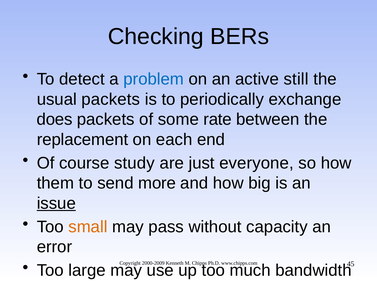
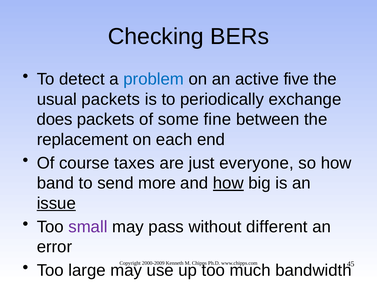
still: still -> five
rate: rate -> fine
study: study -> taxes
them: them -> band
how at (228, 183) underline: none -> present
small colour: orange -> purple
capacity: capacity -> different
